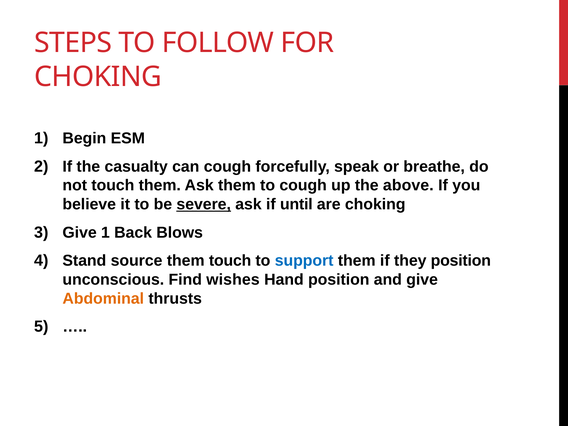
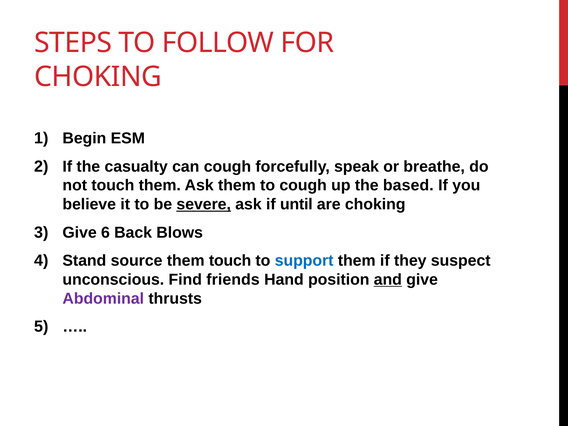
above: above -> based
Give 1: 1 -> 6
they position: position -> suspect
wishes: wishes -> friends
and underline: none -> present
Abdominal colour: orange -> purple
